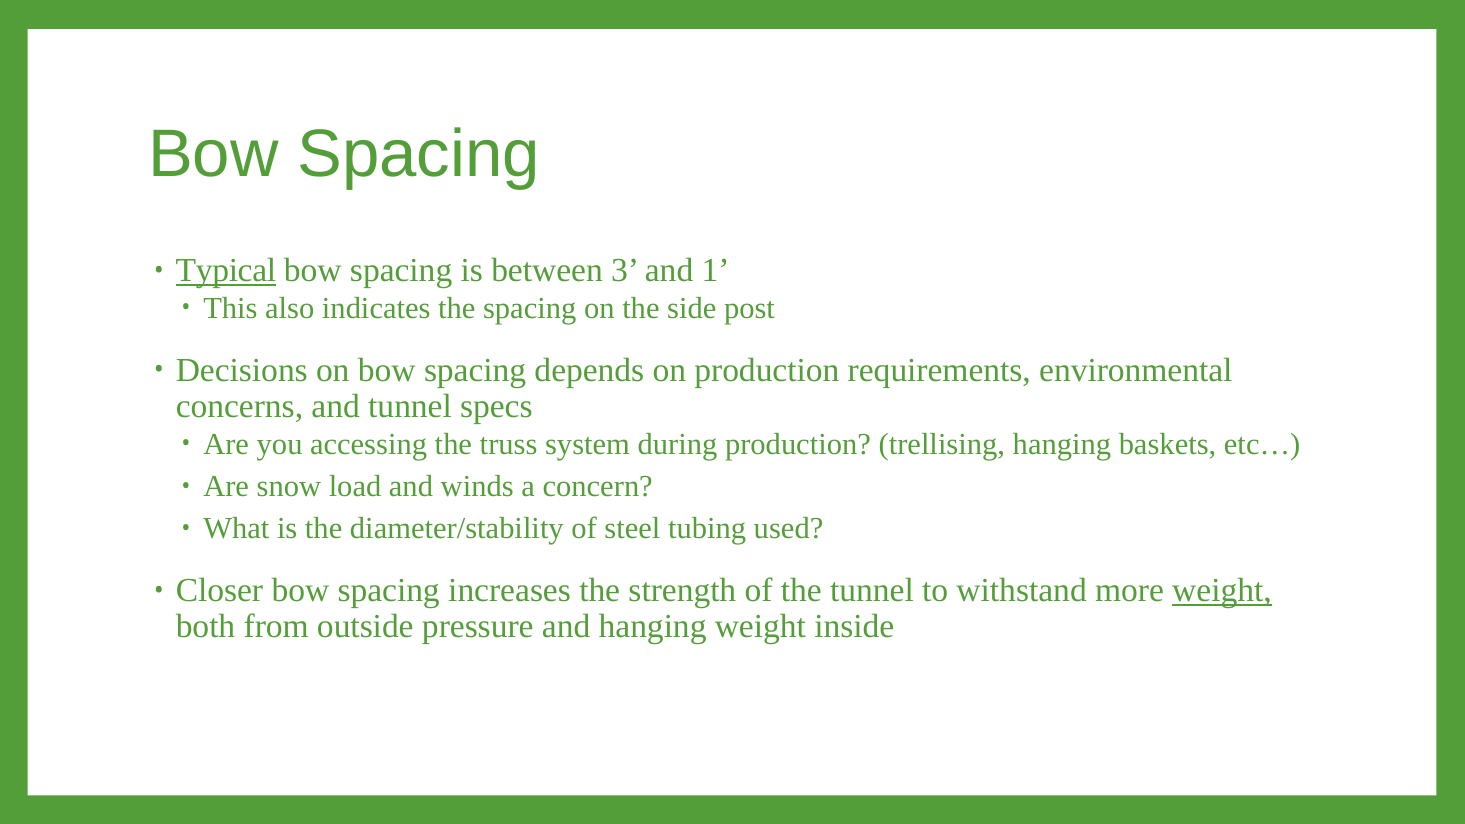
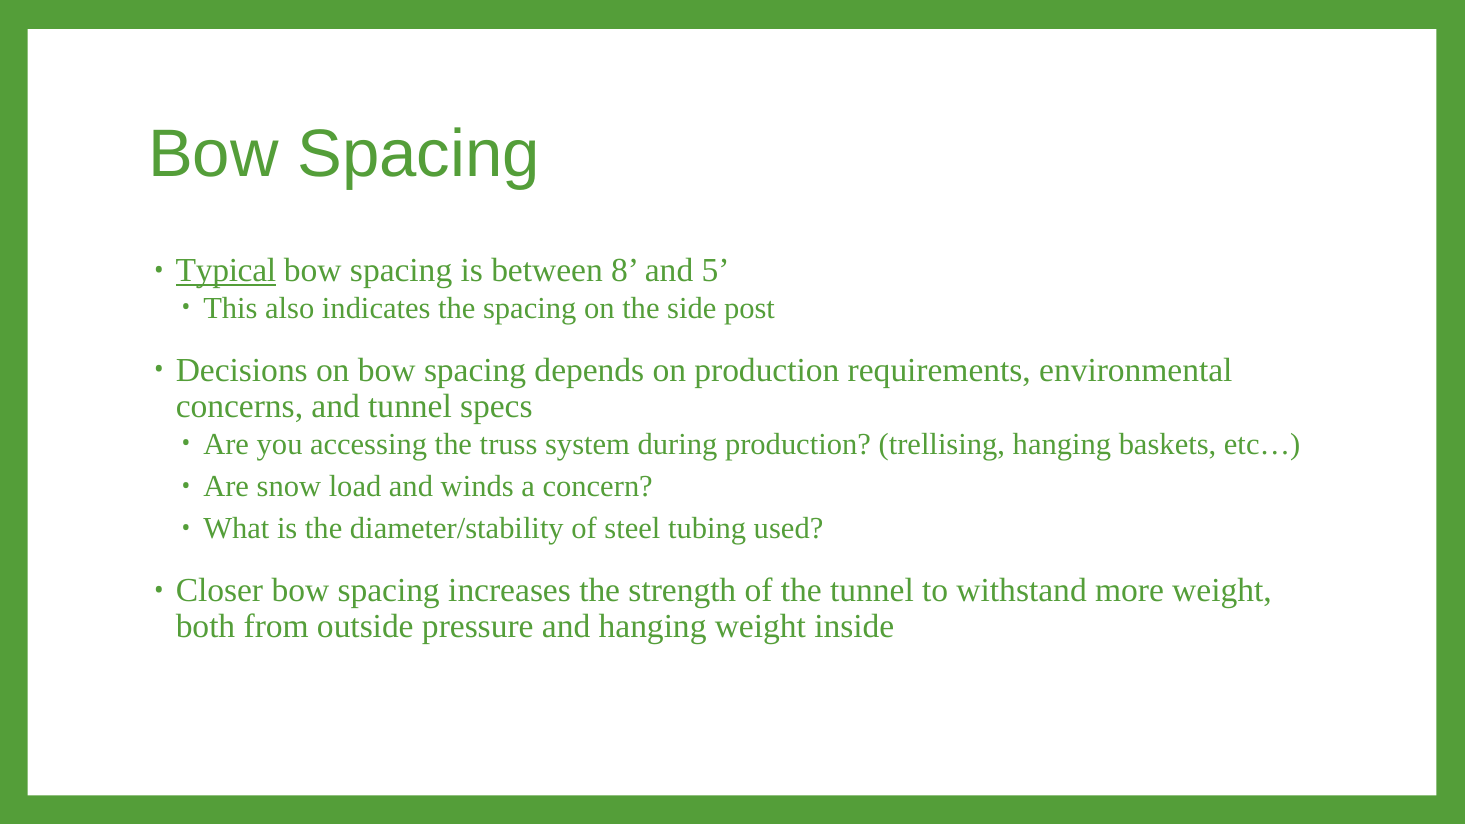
3: 3 -> 8
1: 1 -> 5
weight at (1222, 591) underline: present -> none
